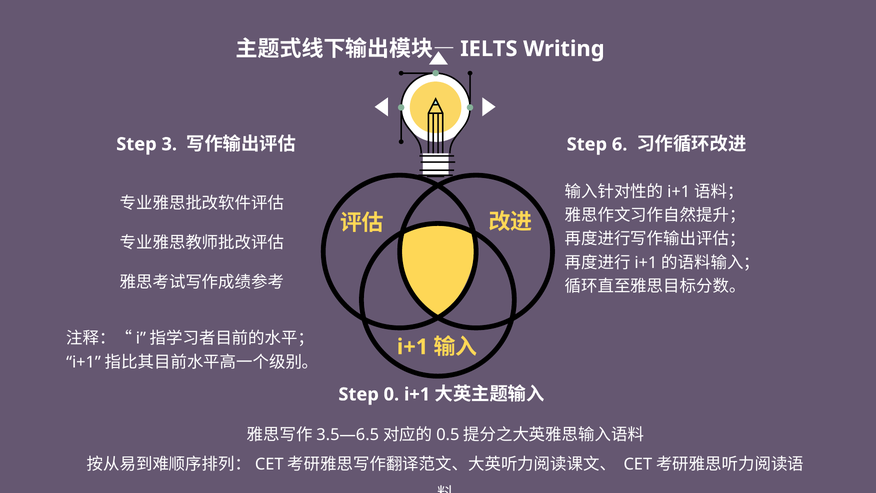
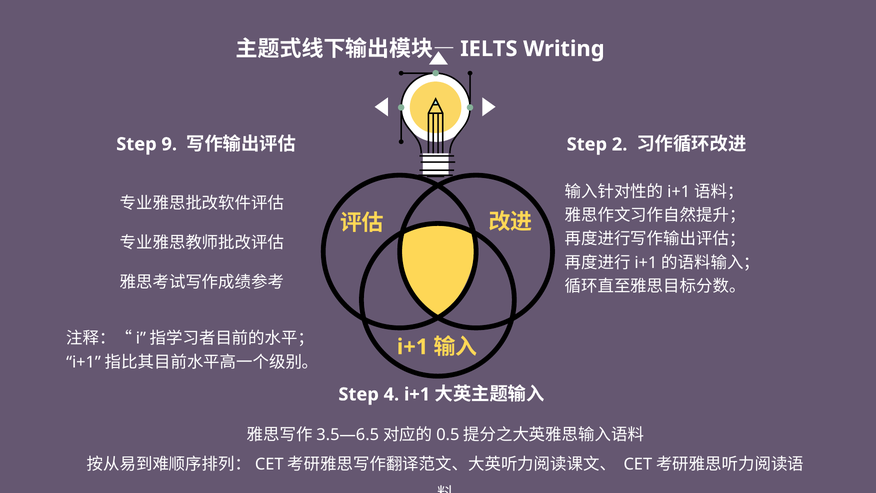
3: 3 -> 9
6: 6 -> 2
0: 0 -> 4
